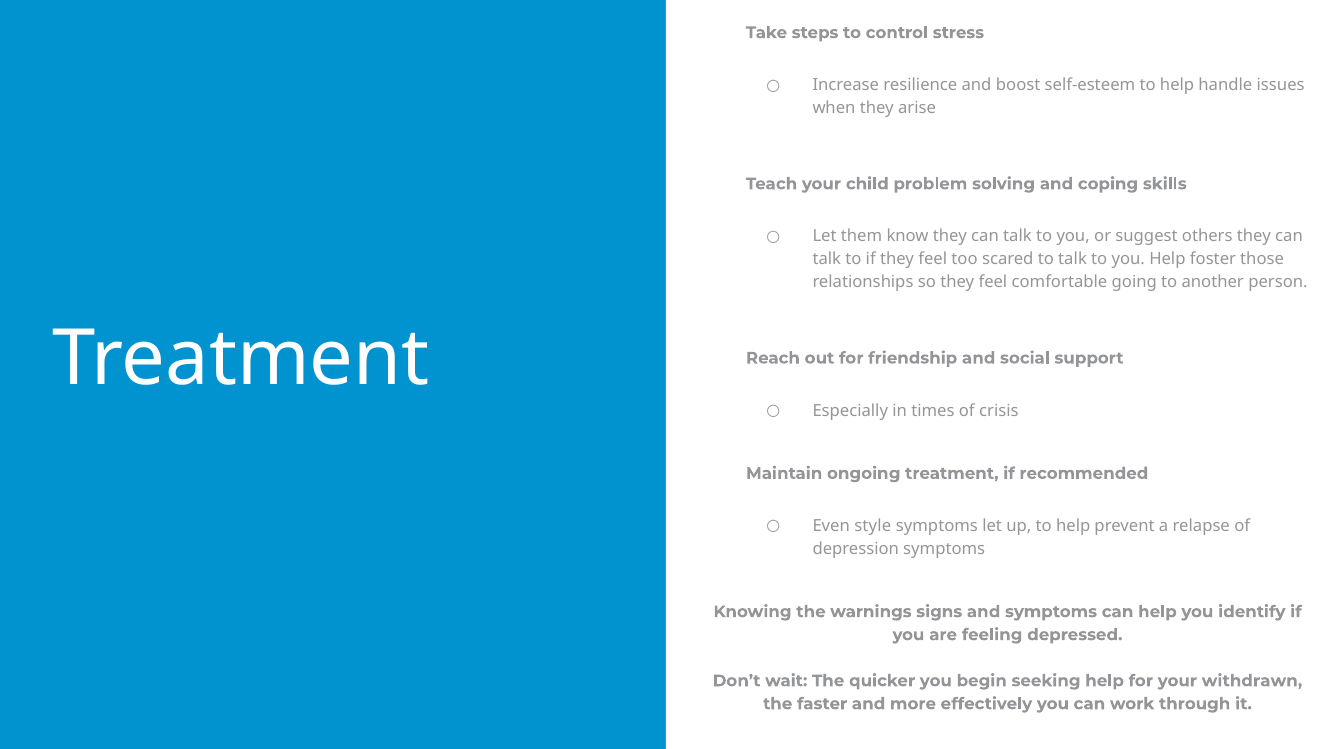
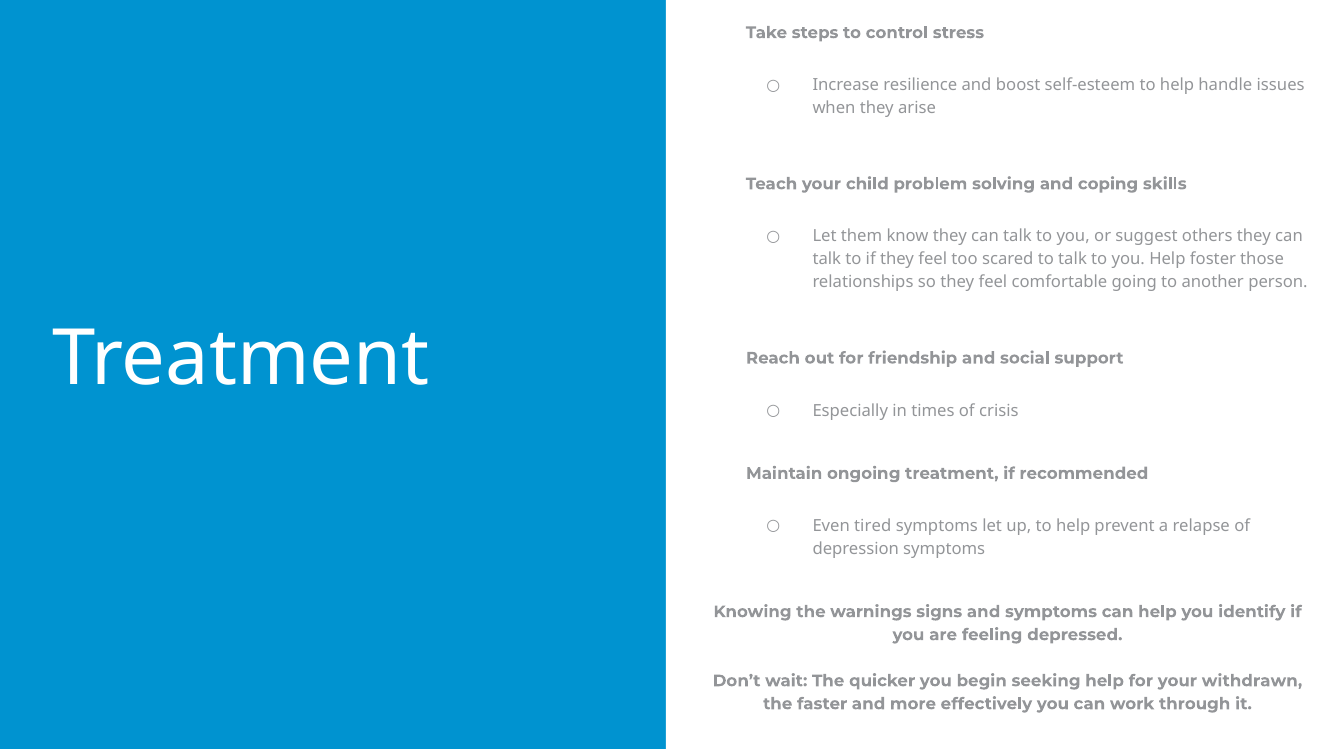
style: style -> tired
